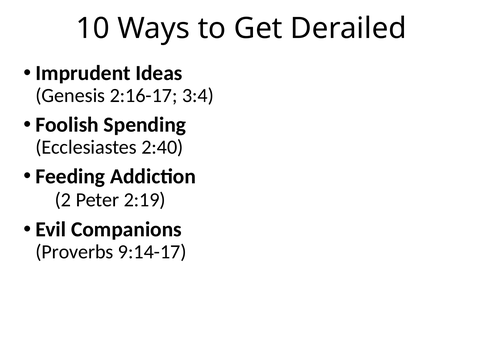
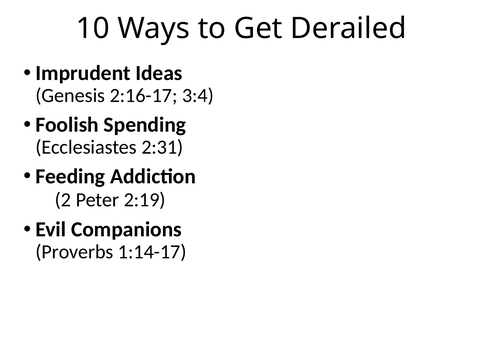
2:40: 2:40 -> 2:31
9:14-17: 9:14-17 -> 1:14-17
